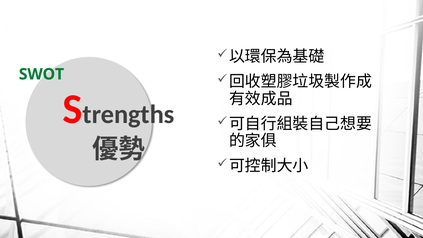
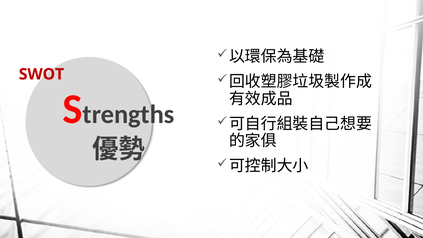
SWOT colour: green -> red
